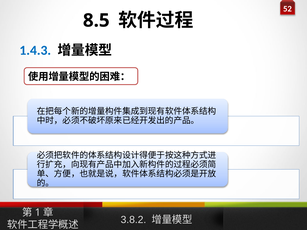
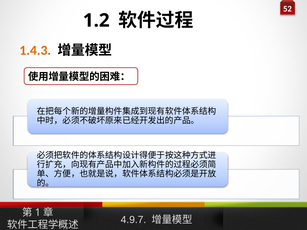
8.5: 8.5 -> 1.2
1.4.3 colour: blue -> orange
3.8.2: 3.8.2 -> 4.9.7
